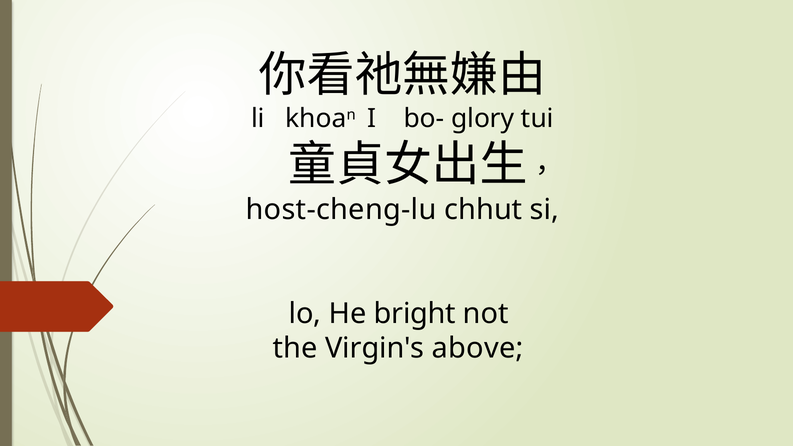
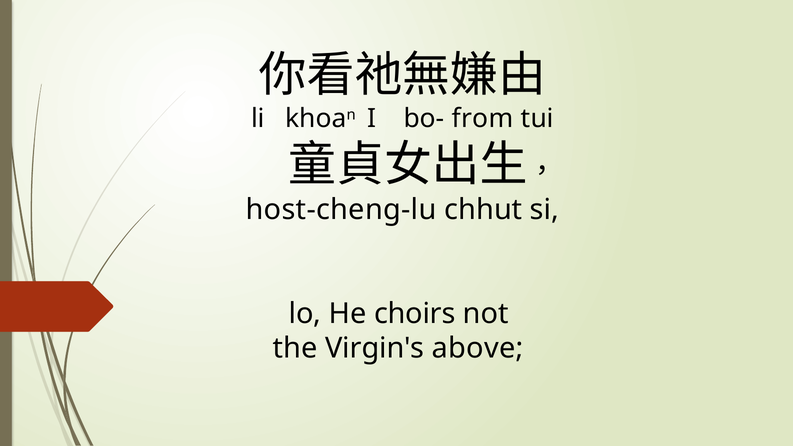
glory: glory -> from
bright: bright -> choirs
